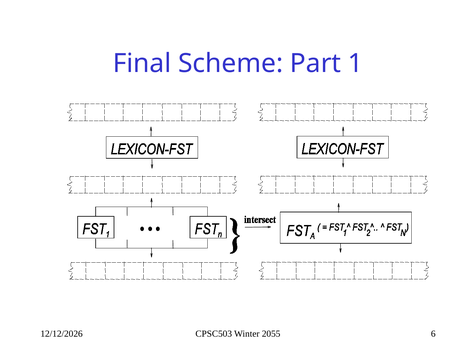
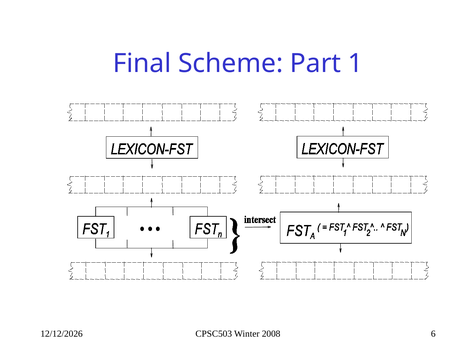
2055: 2055 -> 2008
